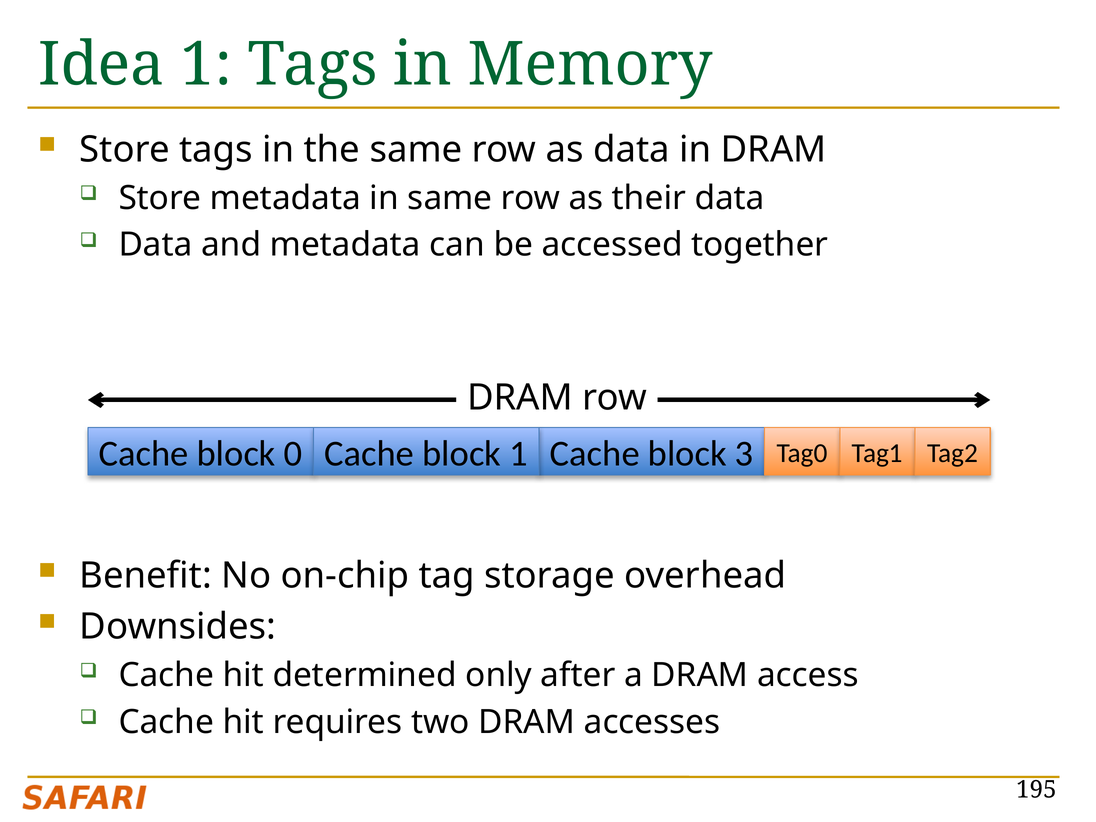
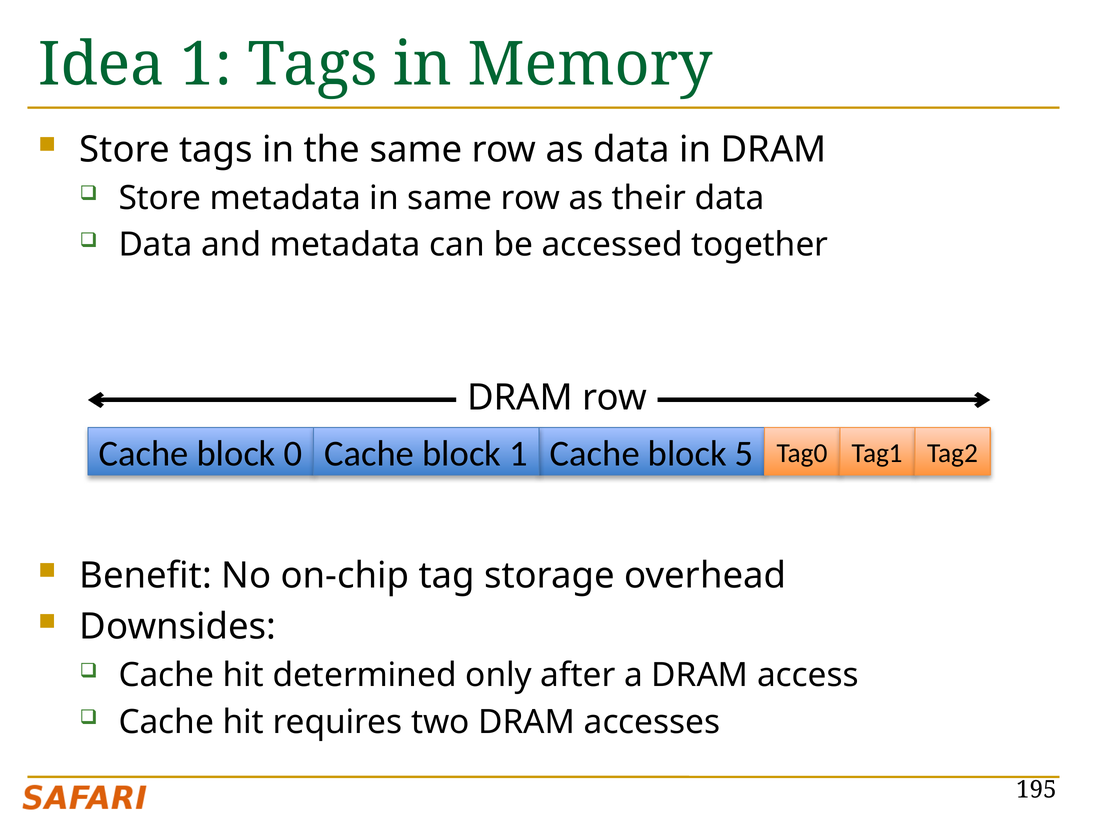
3: 3 -> 5
